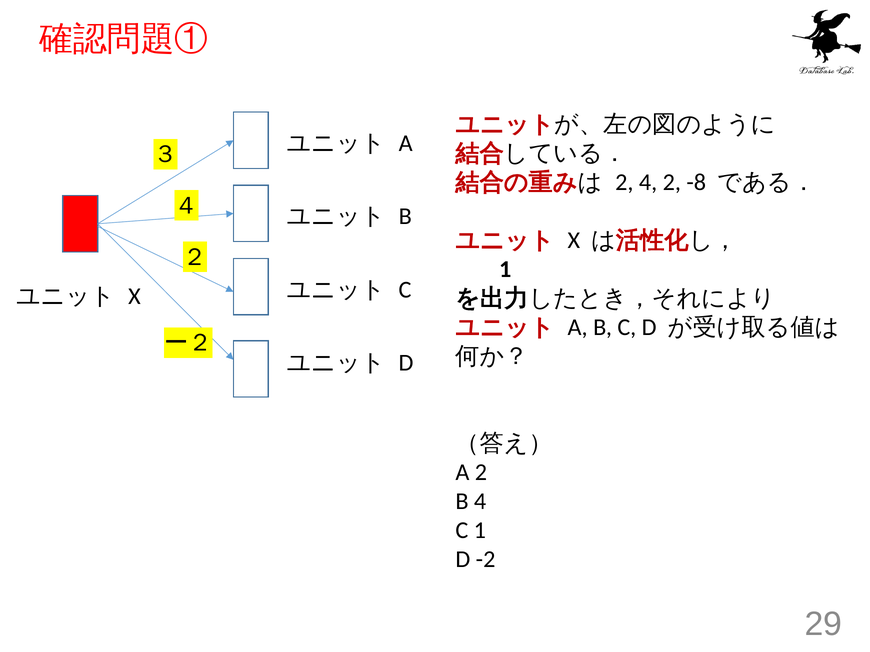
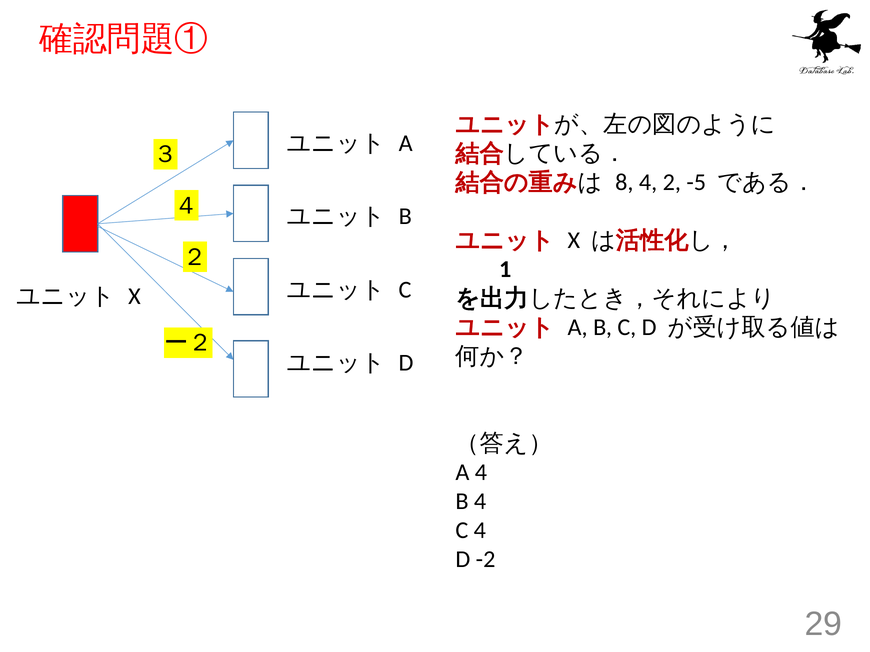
2 at (624, 182): 2 -> 8
-8: -8 -> -5
A 2: 2 -> 4
C 1: 1 -> 4
